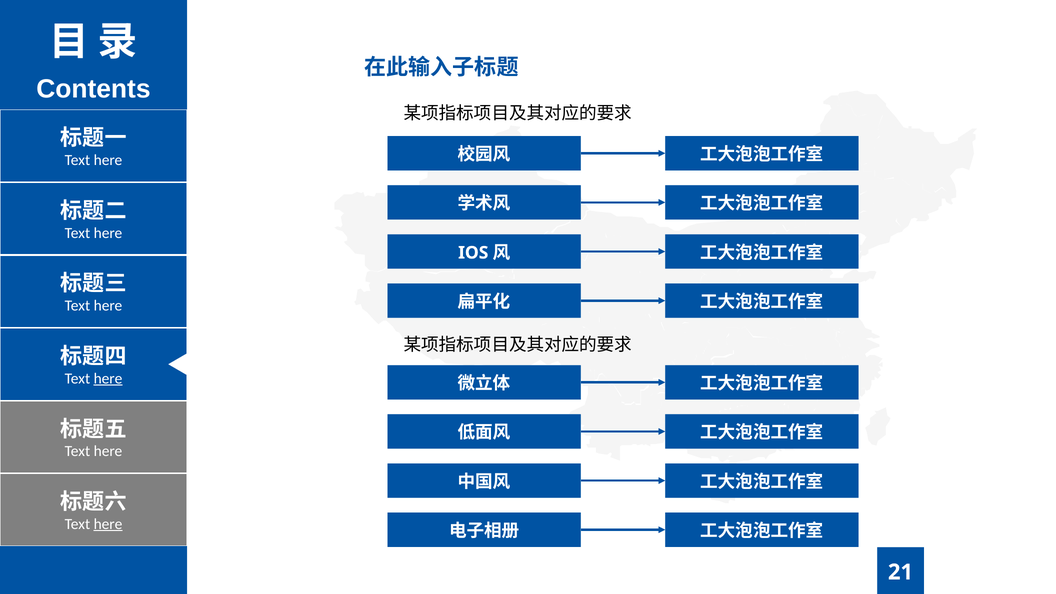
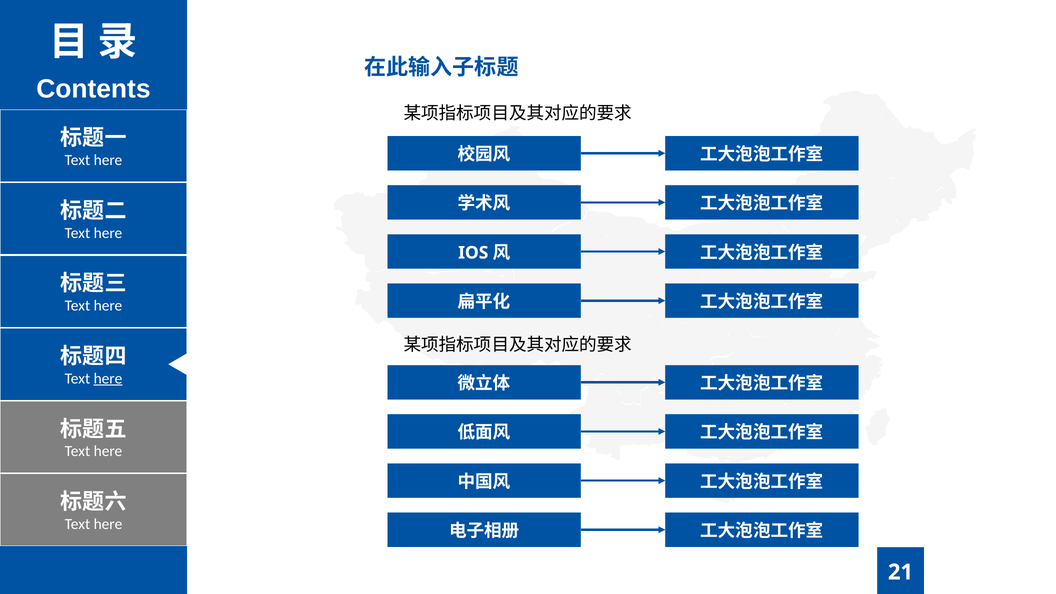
here at (108, 524) underline: present -> none
